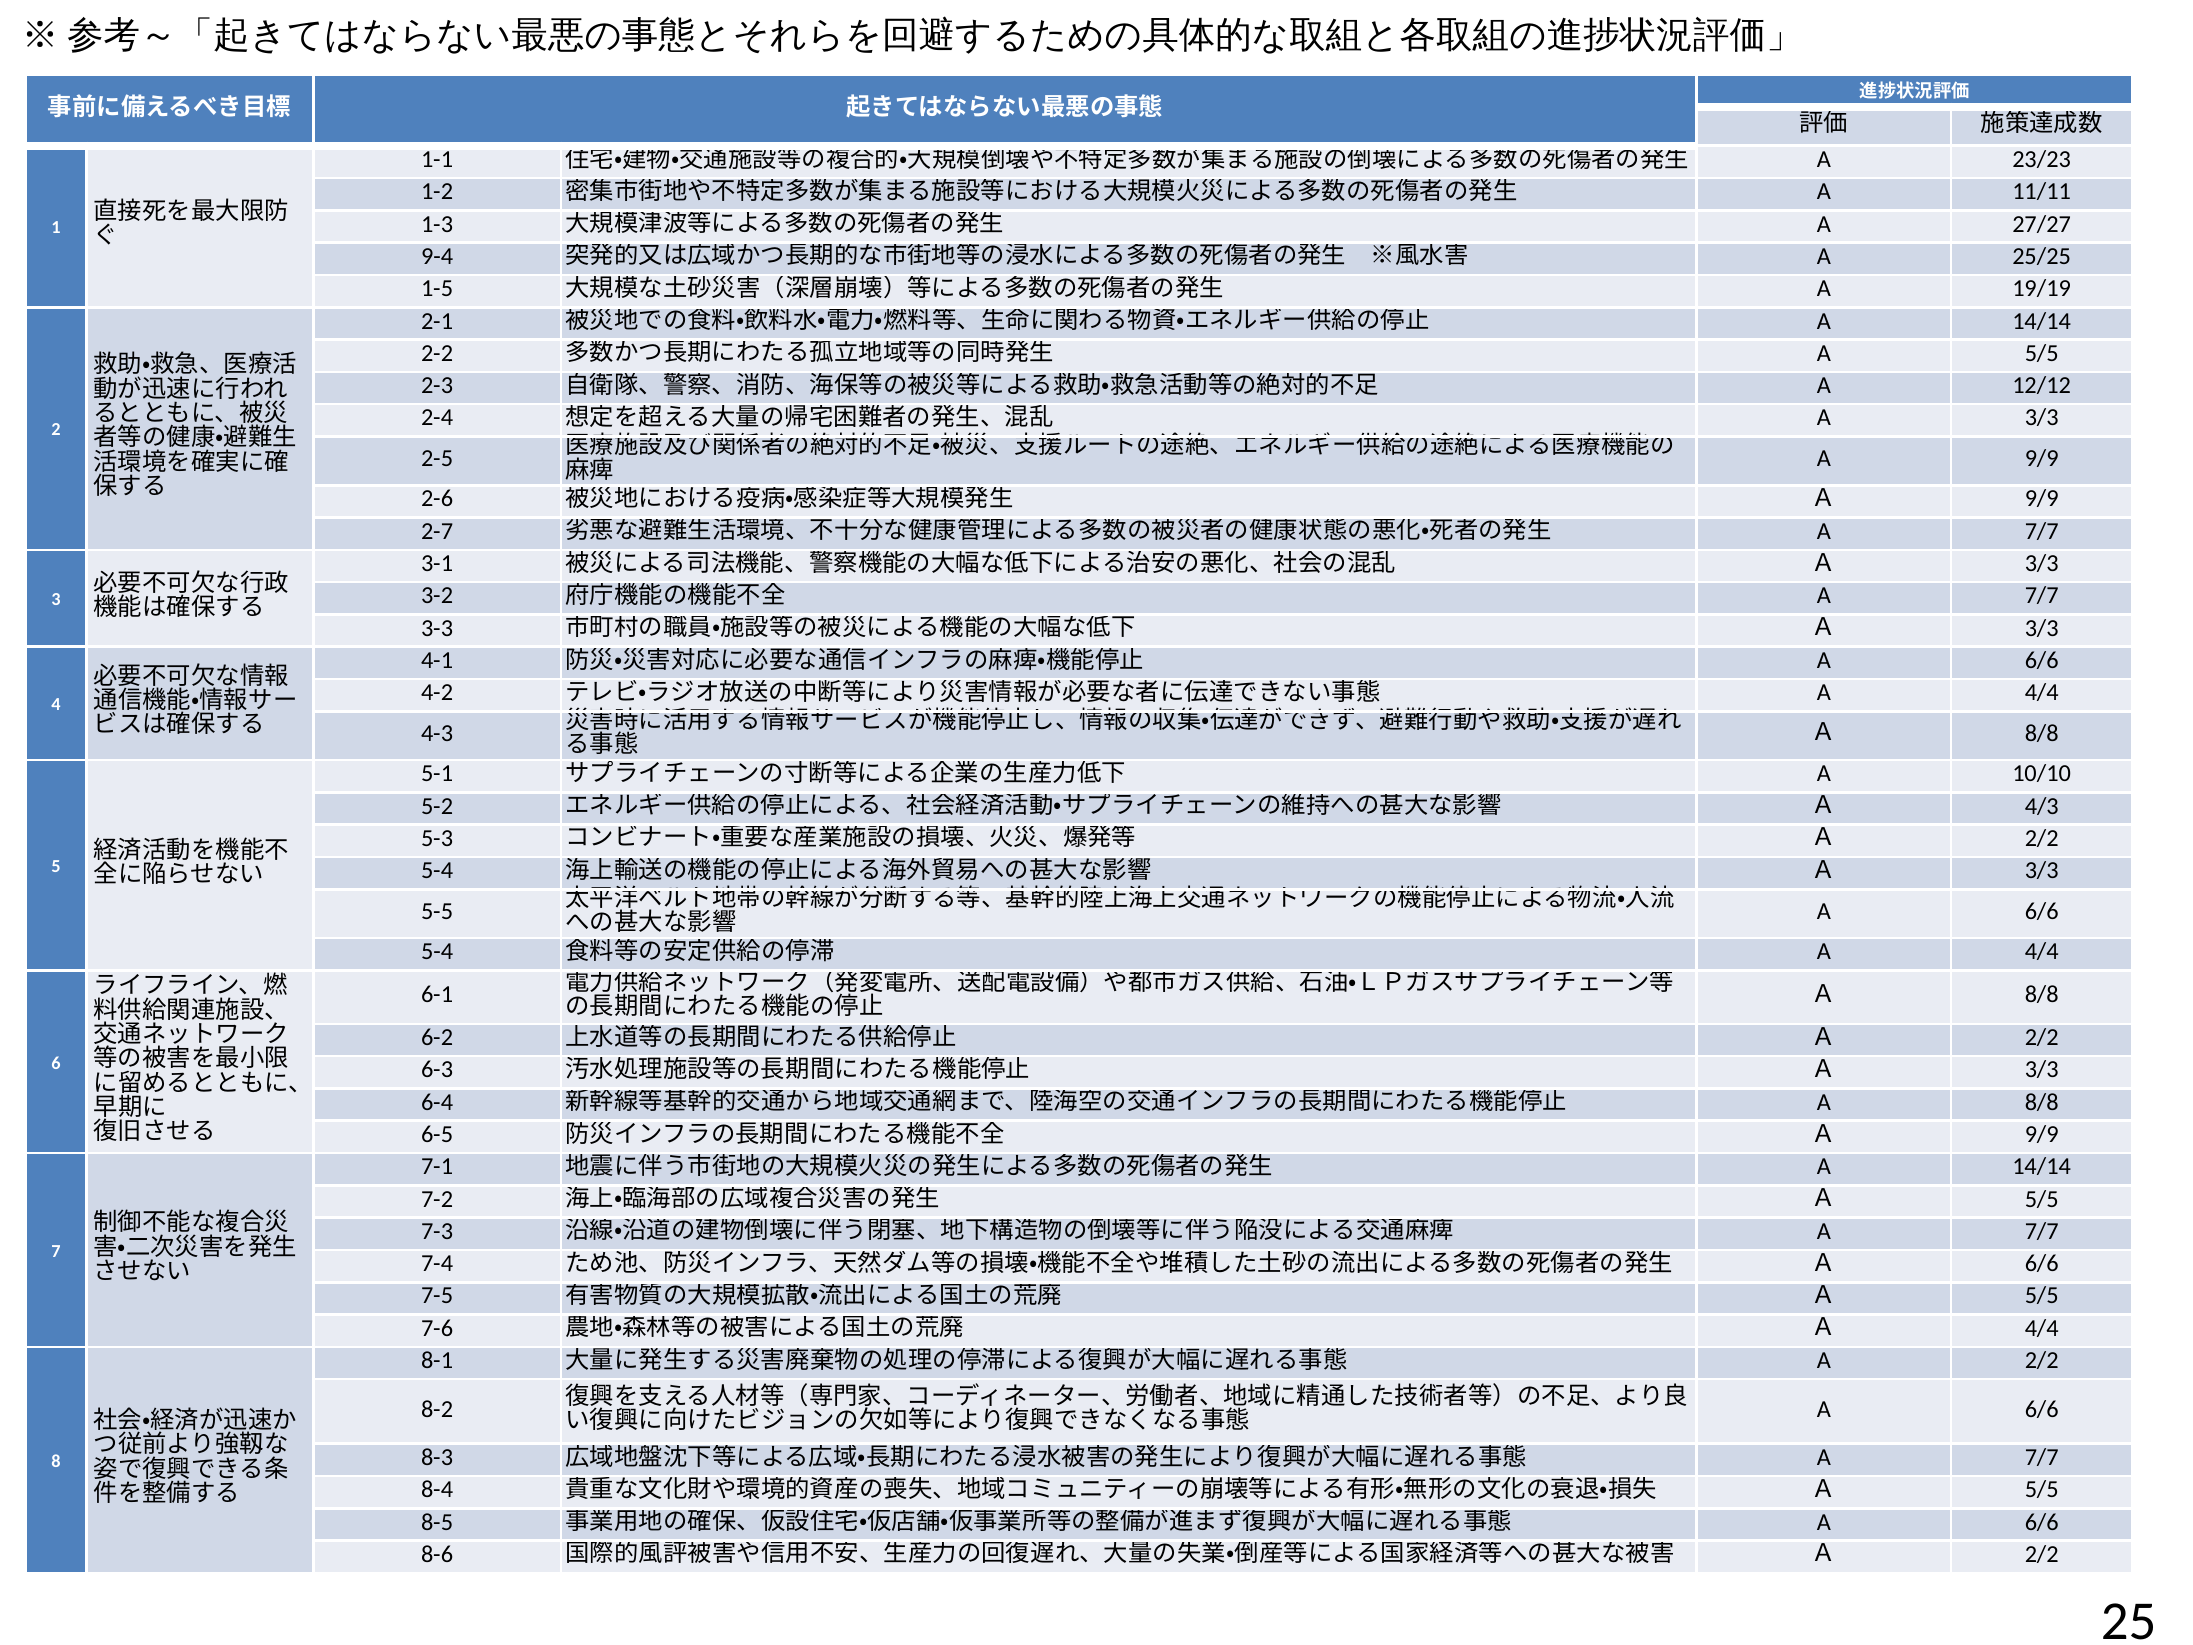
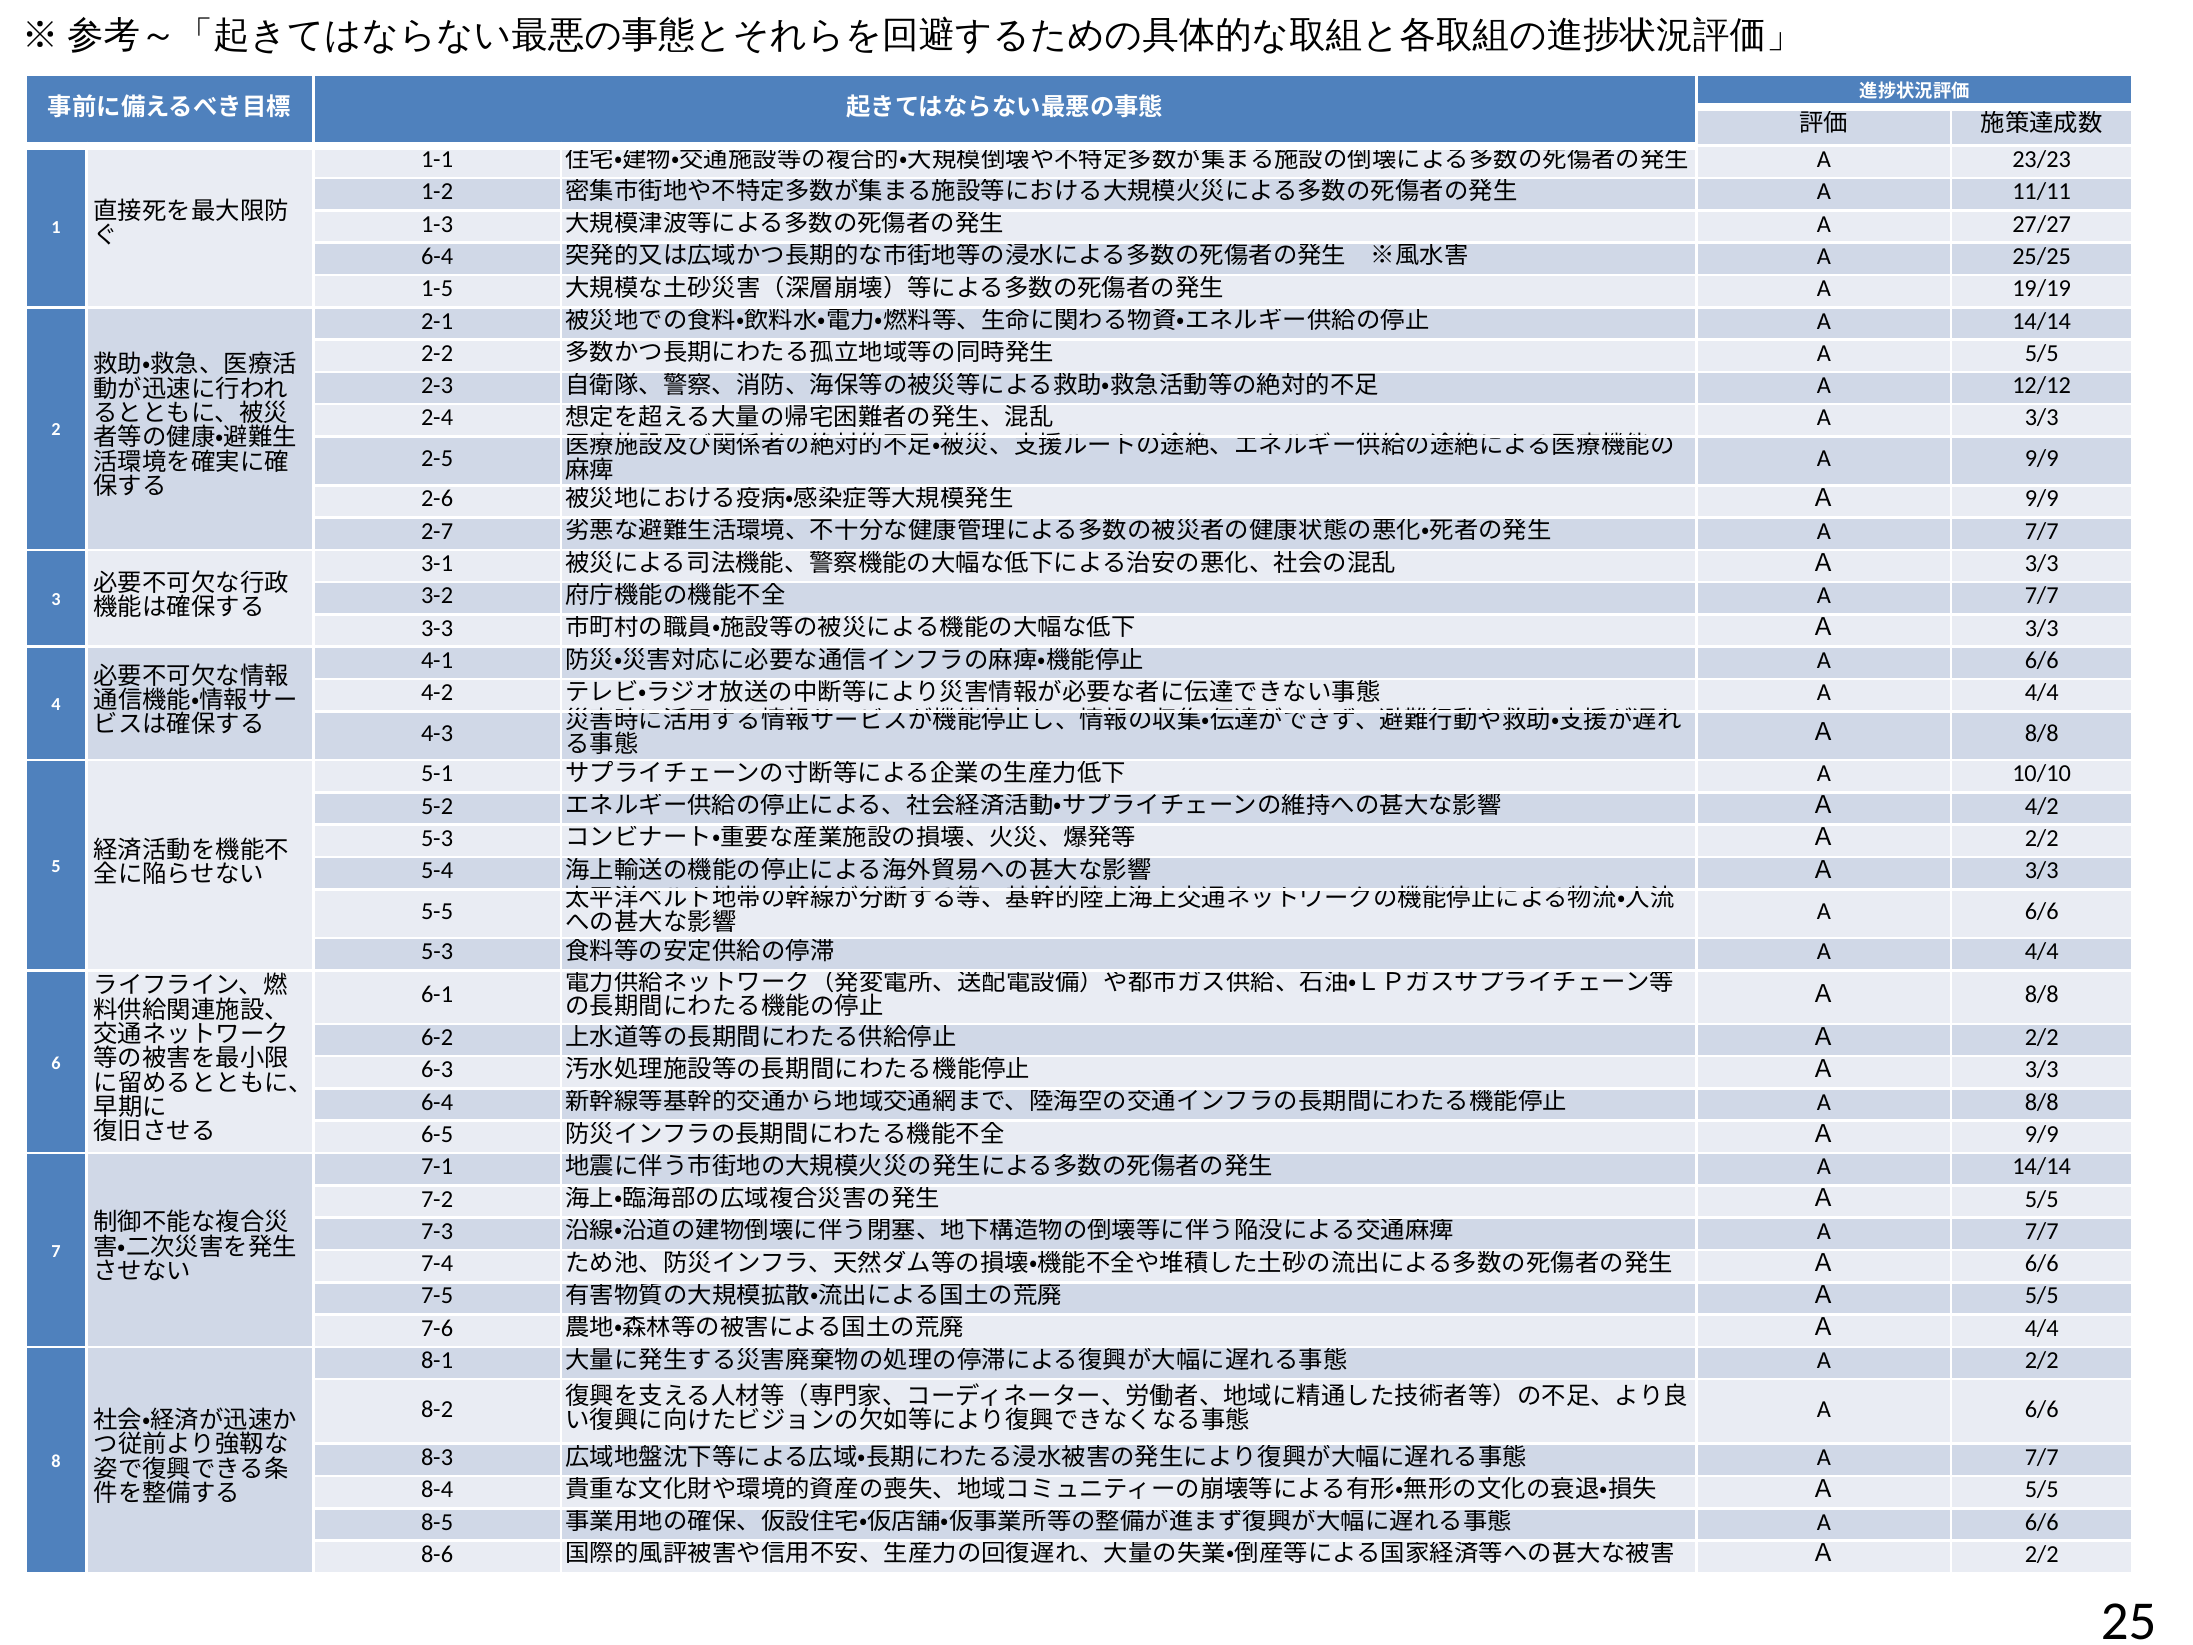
9-4 at (437, 256): 9-4 -> 6-4
4/3: 4/3 -> 4/2
5-4 at (437, 952): 5-4 -> 5-3
